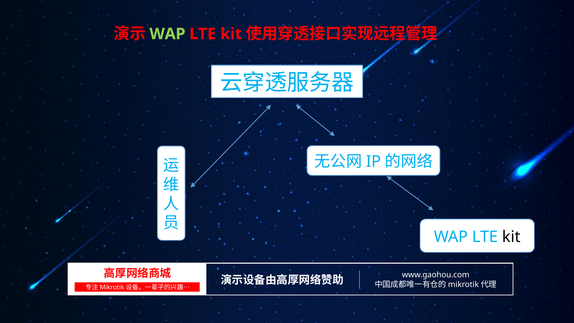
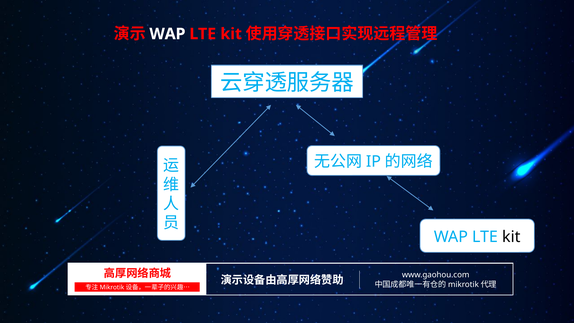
WAP at (167, 34) colour: light green -> white
